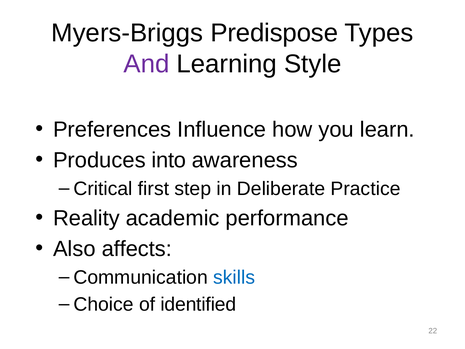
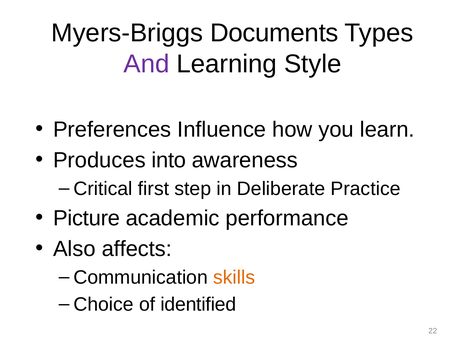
Predispose: Predispose -> Documents
Reality: Reality -> Picture
skills colour: blue -> orange
